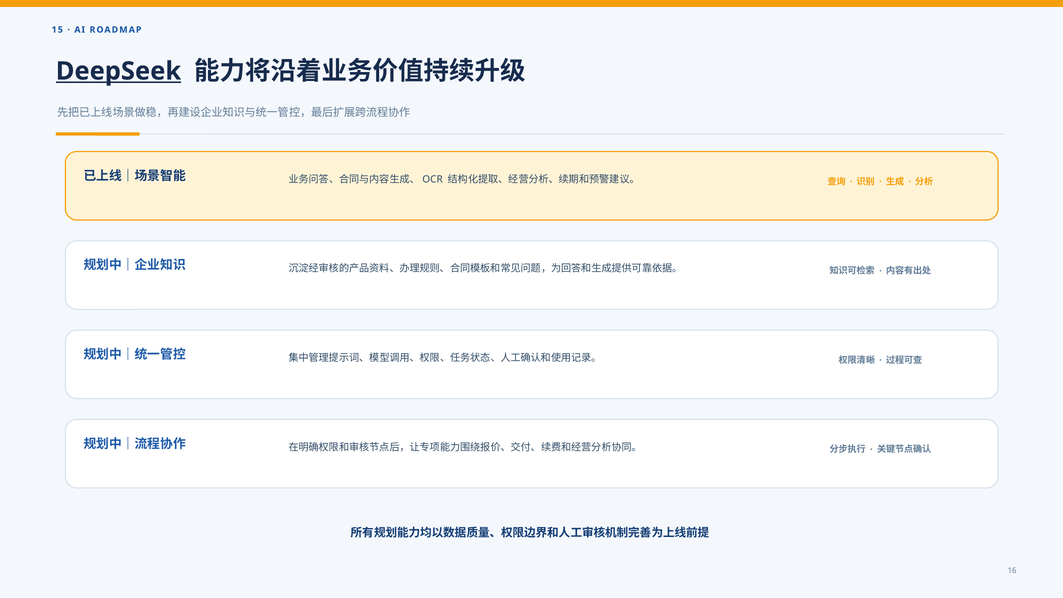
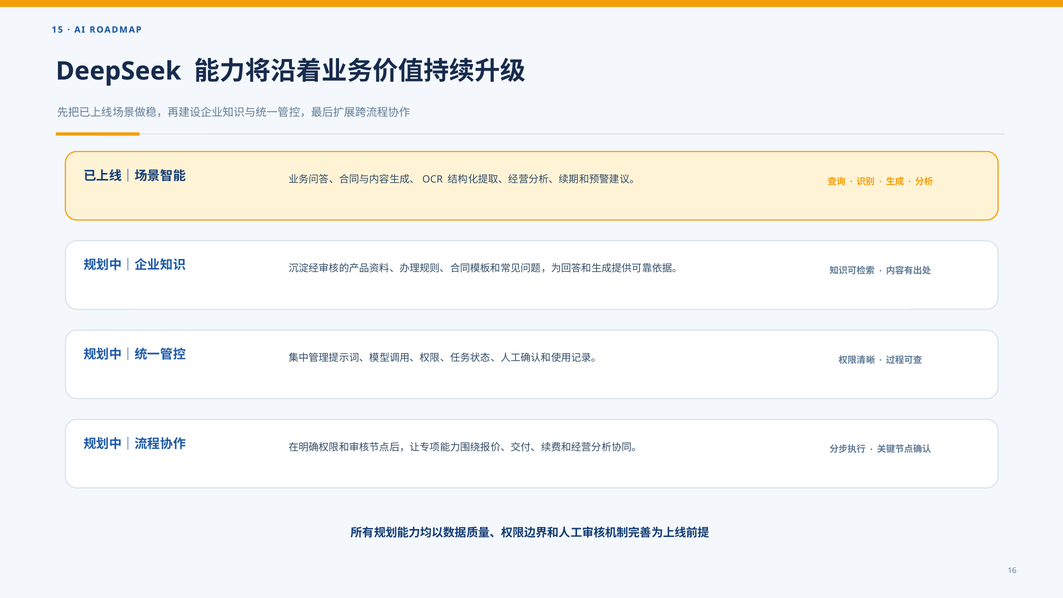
DeepSeek underline: present -> none
